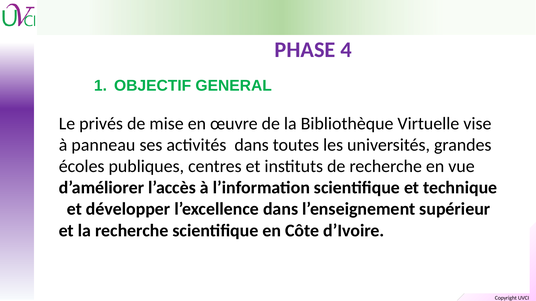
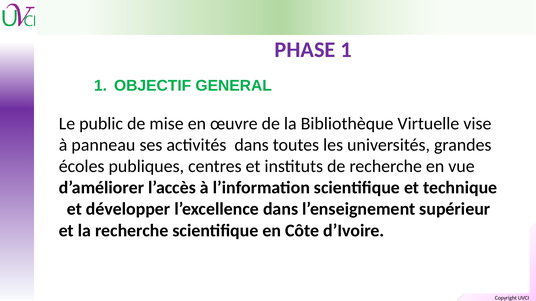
PHASE 4: 4 -> 1
privés: privés -> public
